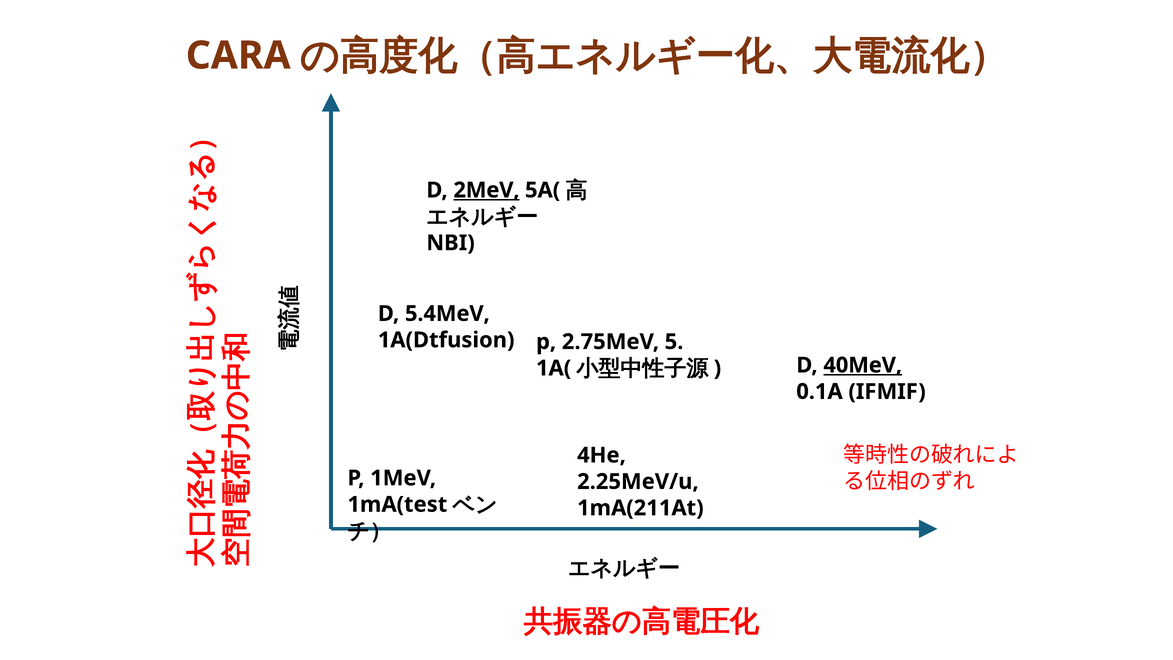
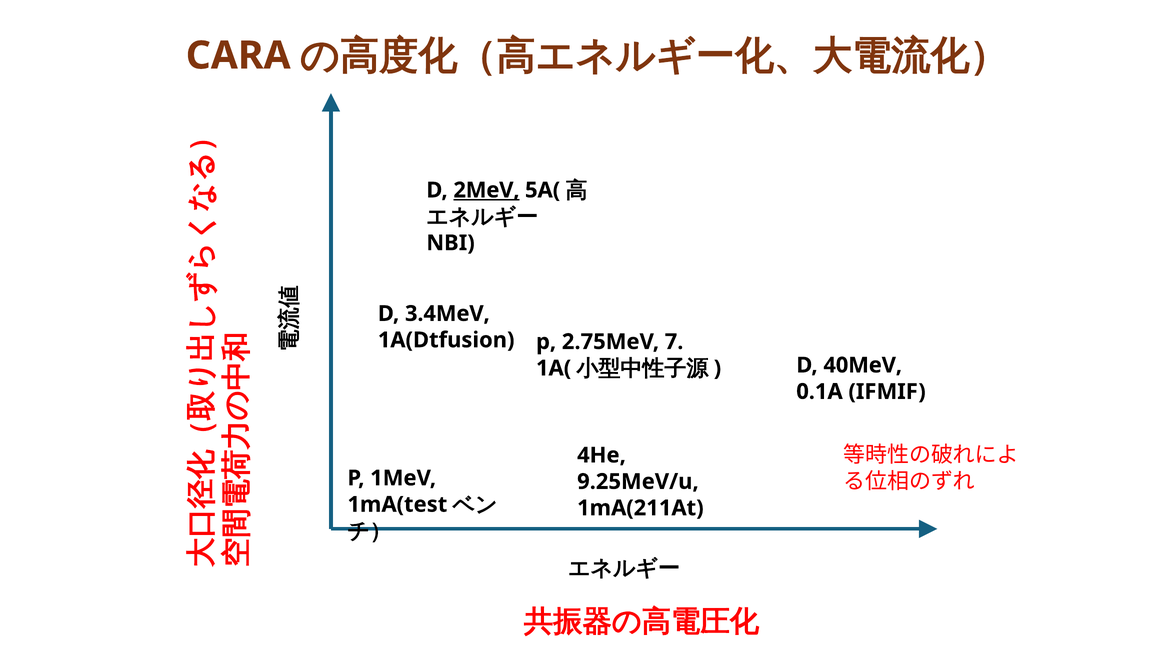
5.4MeV: 5.4MeV -> 3.4MeV
5: 5 -> 7
40MeV underline: present -> none
2.25MeV/u: 2.25MeV/u -> 9.25MeV/u
